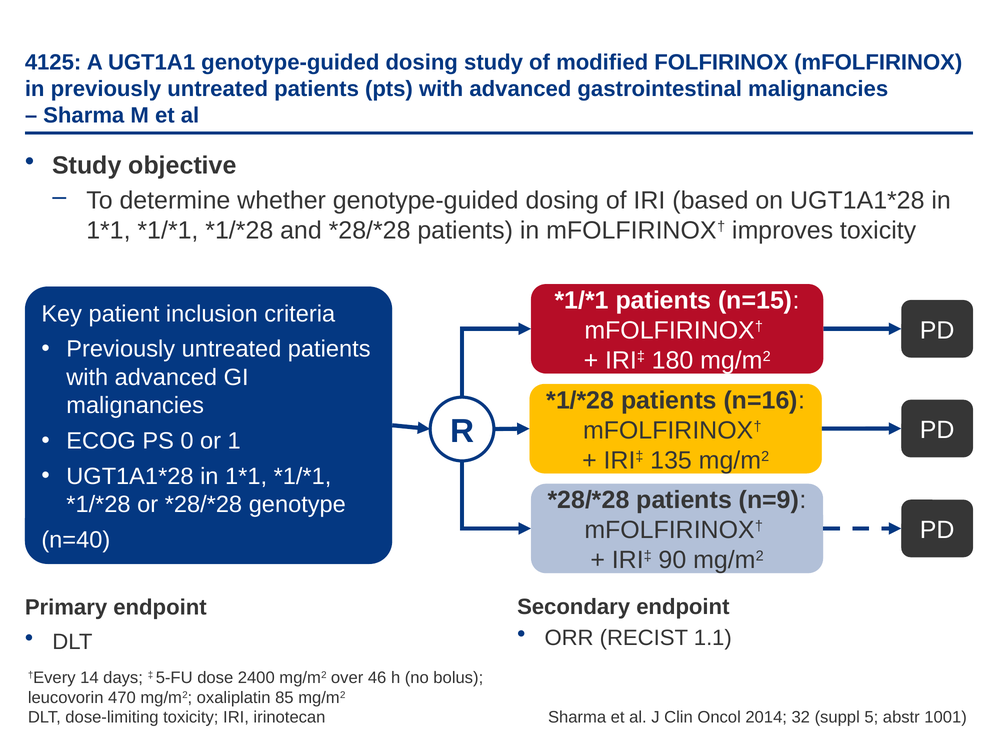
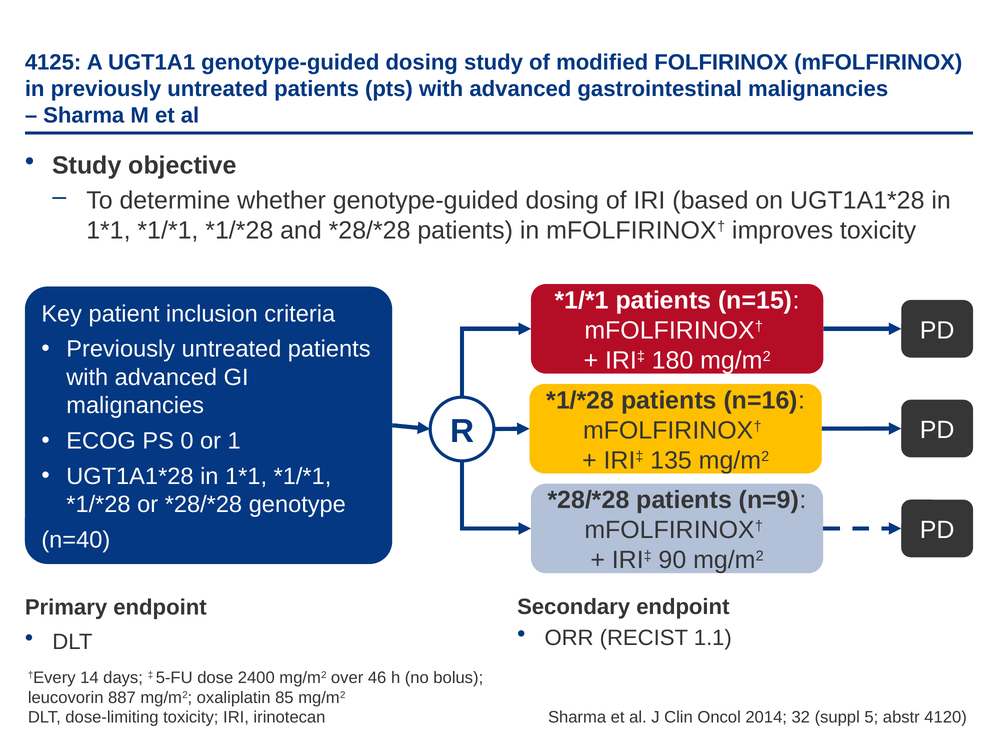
470: 470 -> 887
1001: 1001 -> 4120
